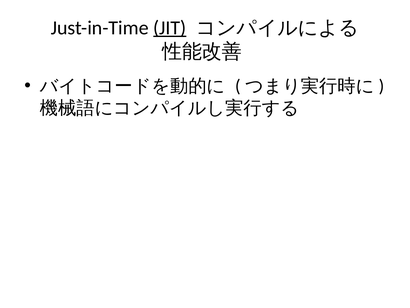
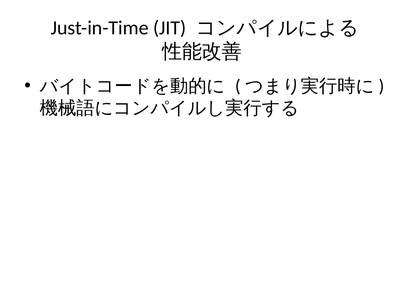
JIT underline: present -> none
